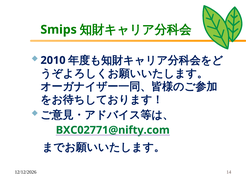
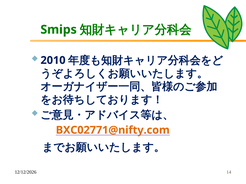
BXC02771@nifty.com colour: green -> orange
